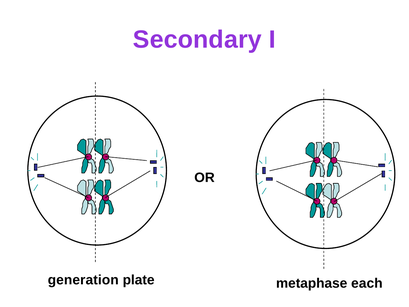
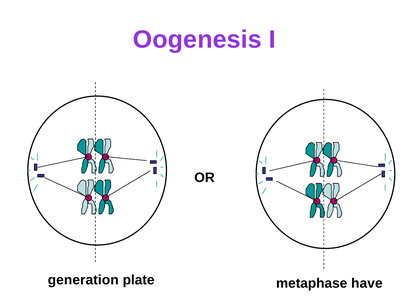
Secondary: Secondary -> Oogenesis
each: each -> have
